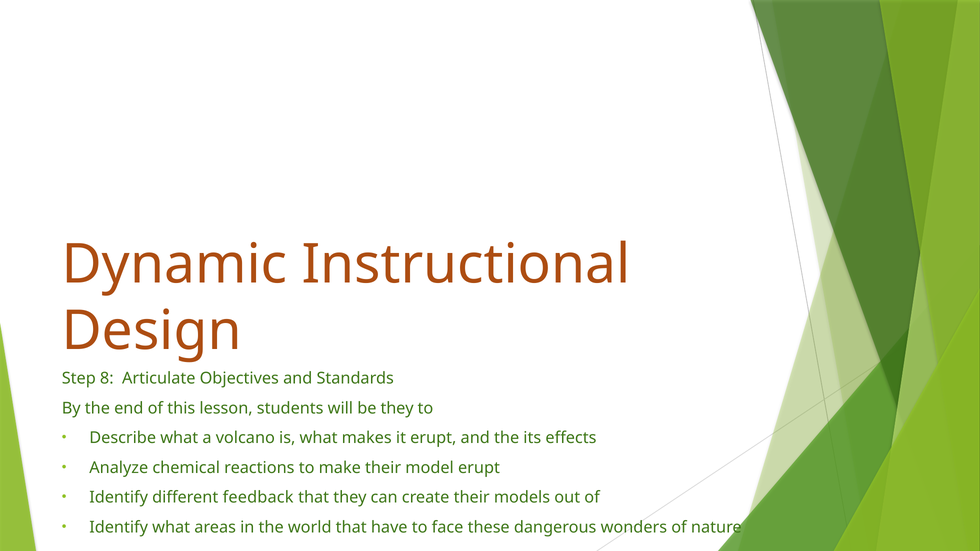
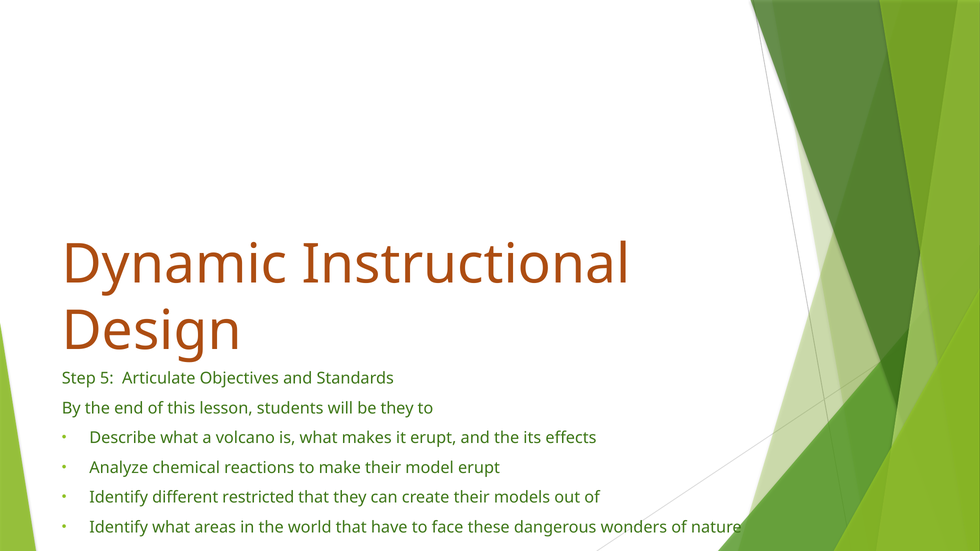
8: 8 -> 5
feedback: feedback -> restricted
